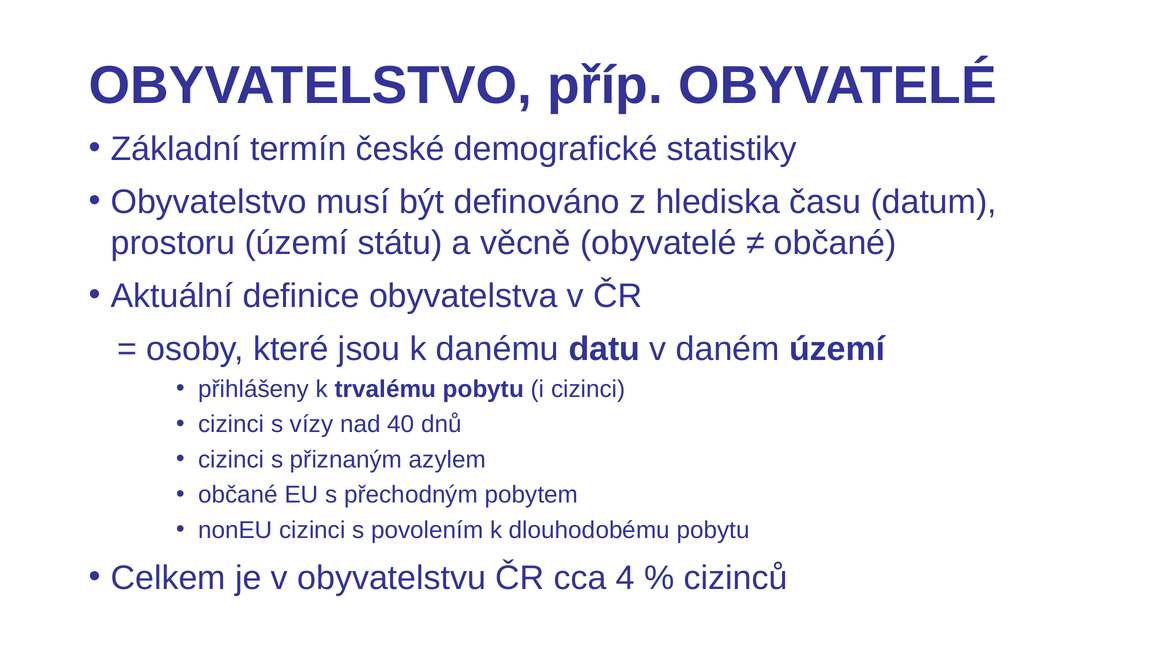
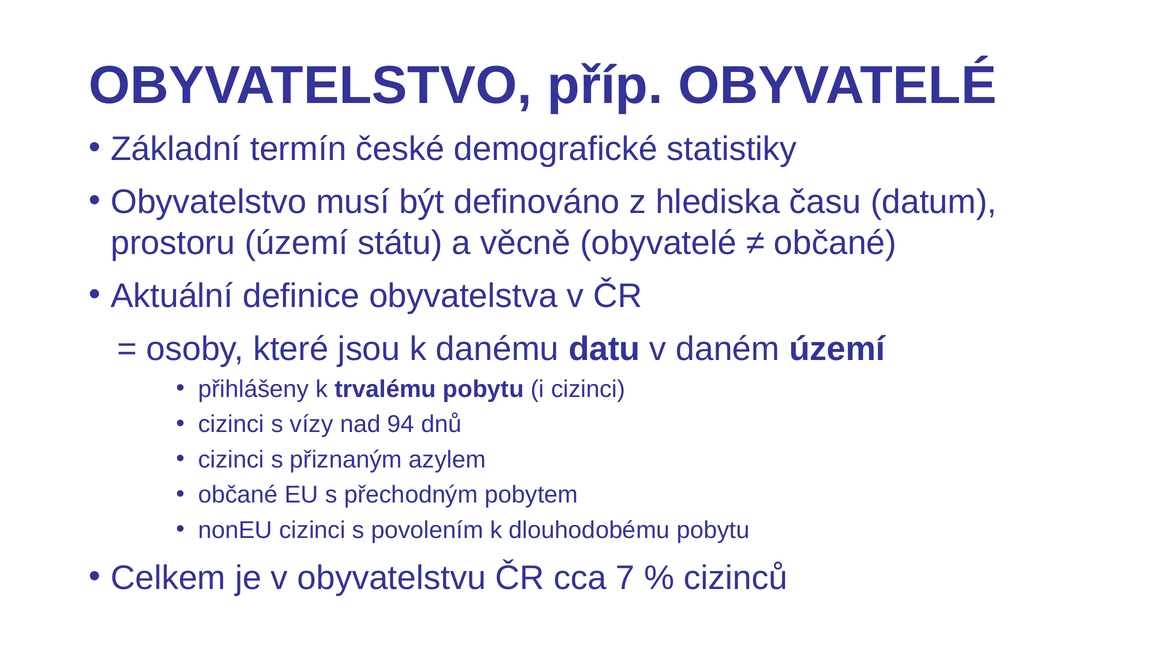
40: 40 -> 94
4: 4 -> 7
